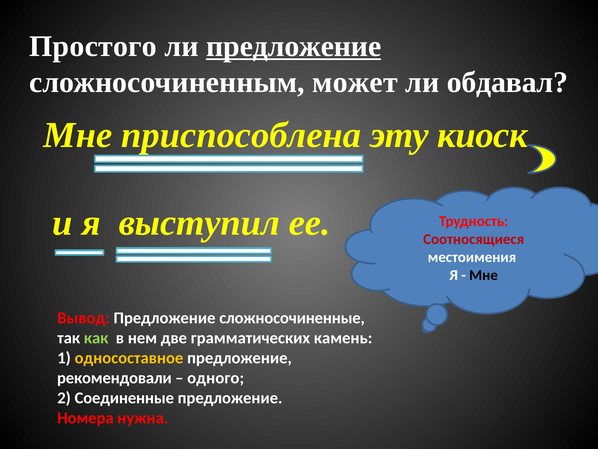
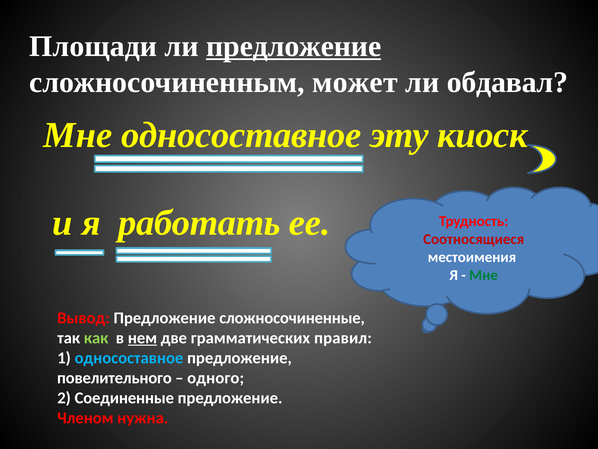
Простого: Простого -> Площади
Мне приспособлена: приспособлена -> односоставное
выступил: выступил -> работать
Мне at (484, 275) colour: black -> green
нем underline: none -> present
камень: камень -> правил
односоставное at (129, 358) colour: yellow -> light blue
рекомендовали: рекомендовали -> повелительного
Номера: Номера -> Членом
